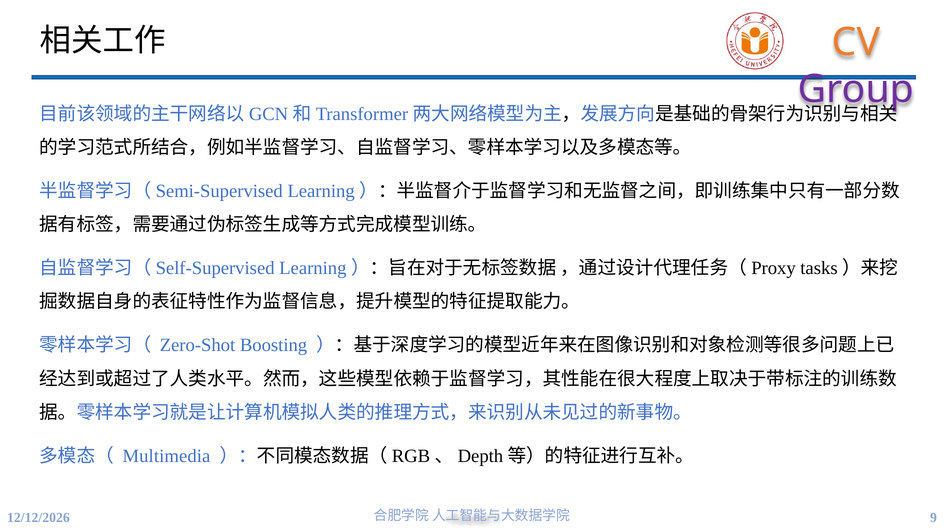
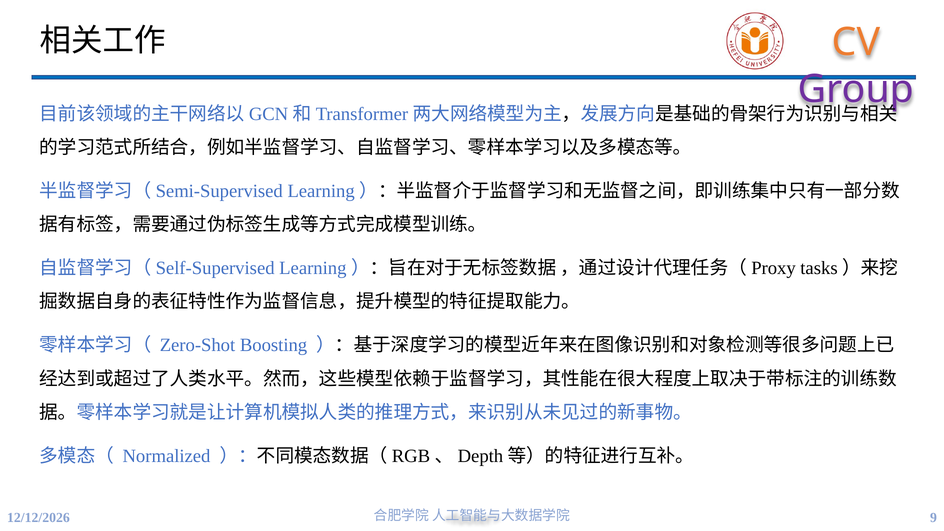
Multimedia: Multimedia -> Normalized
